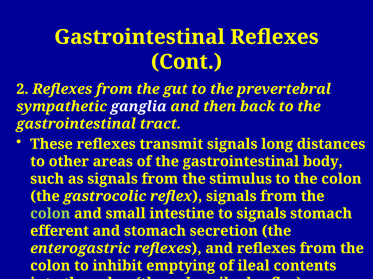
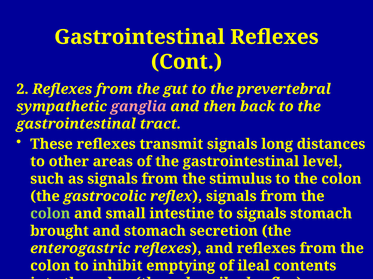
ganglia colour: white -> pink
body: body -> level
efferent: efferent -> brought
